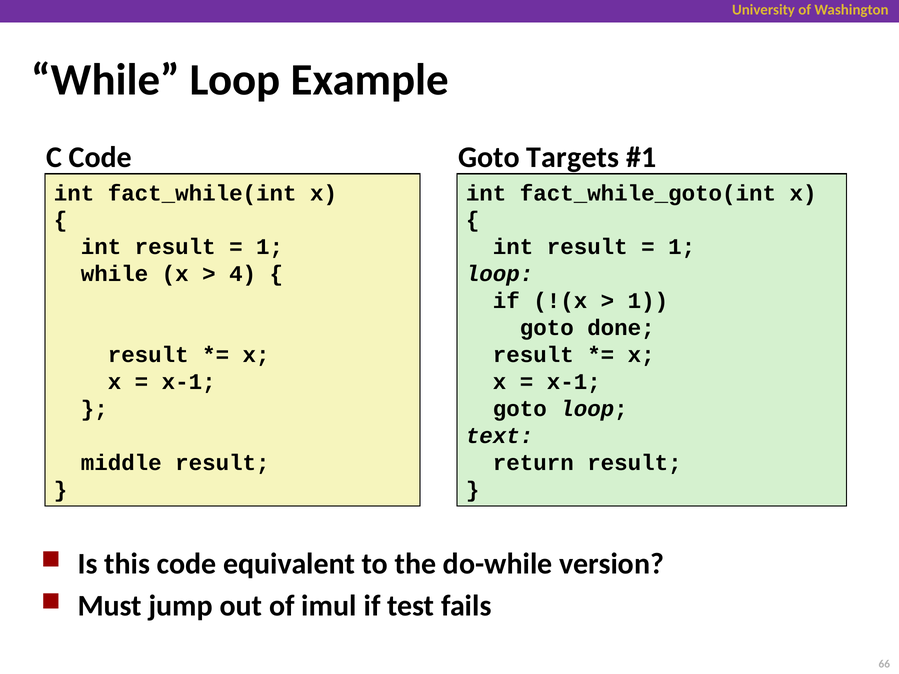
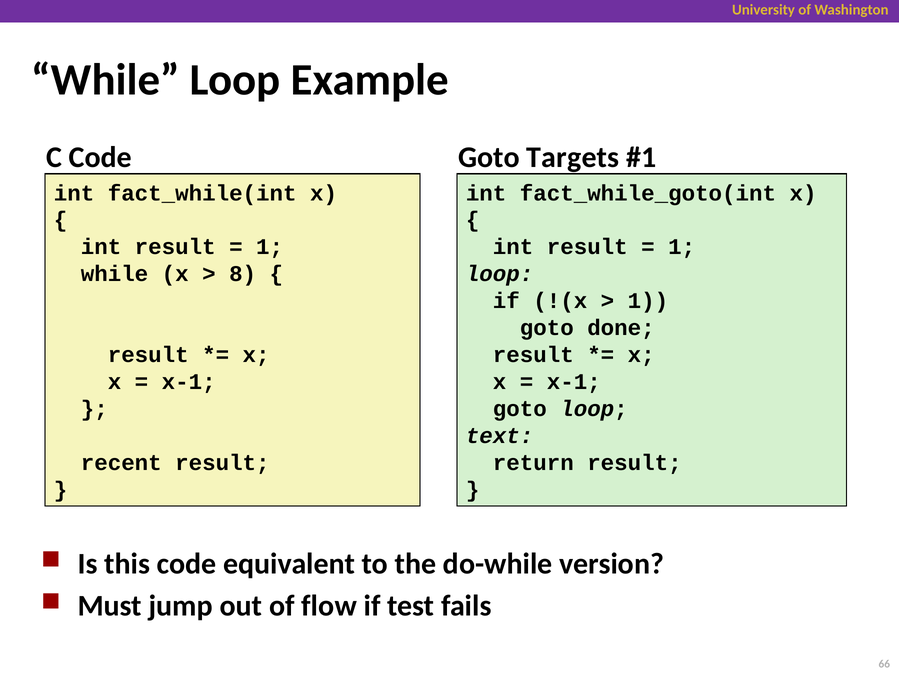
4: 4 -> 8
middle: middle -> recent
imul: imul -> flow
